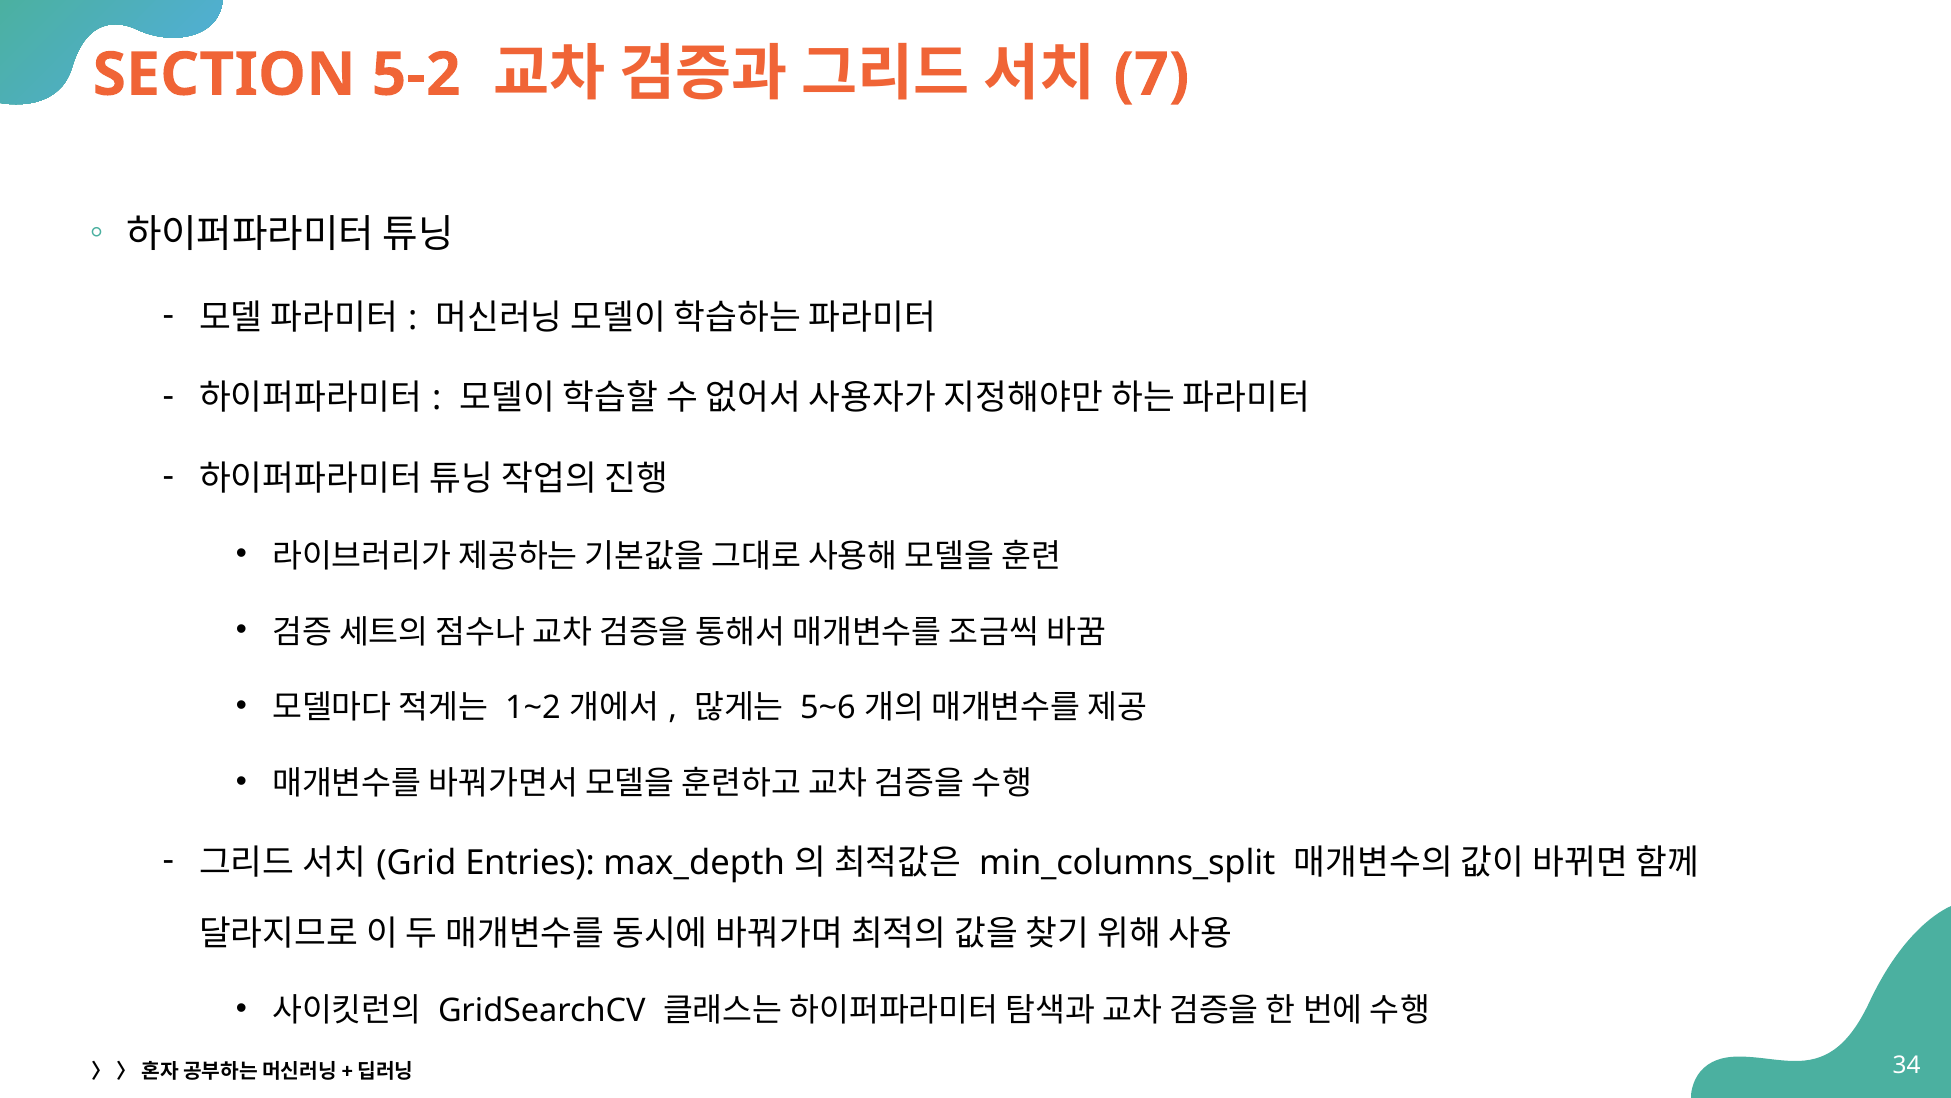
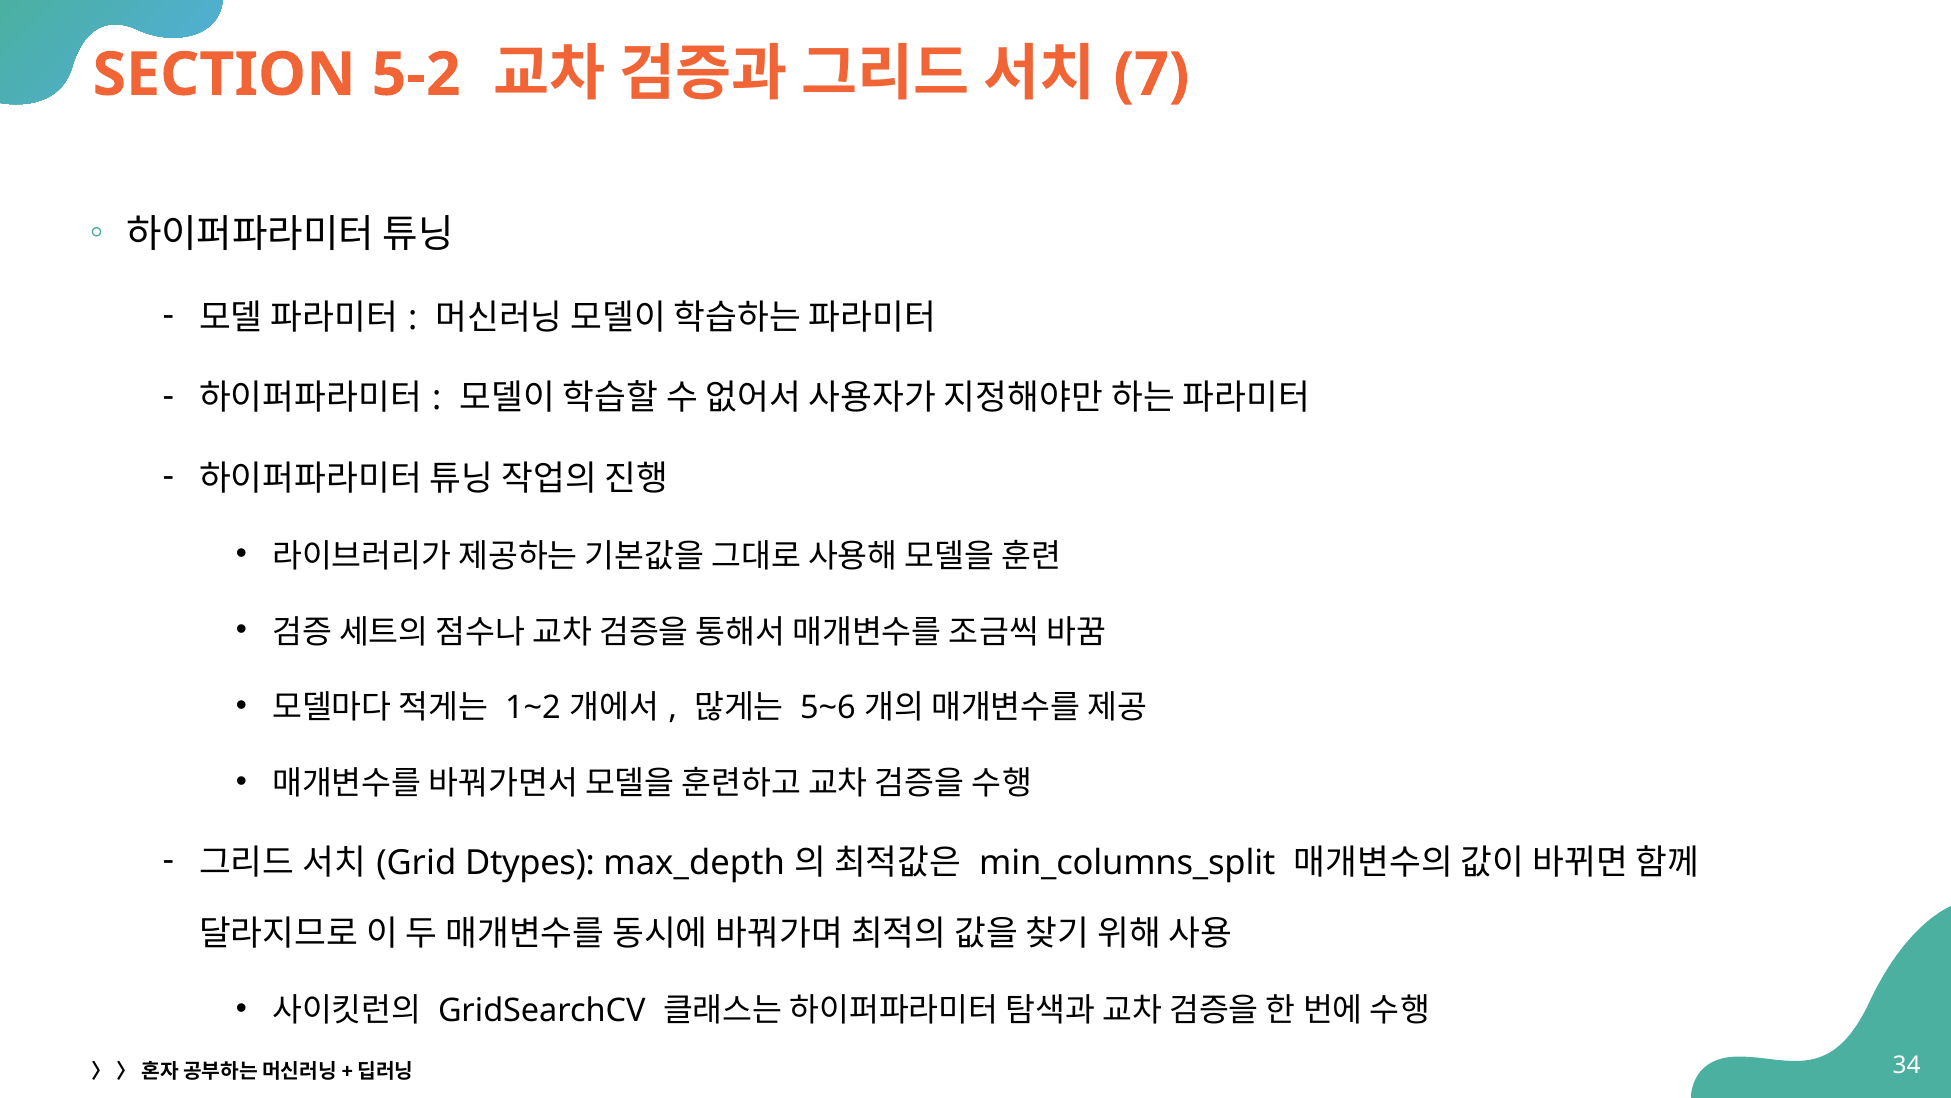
Entries: Entries -> Dtypes
